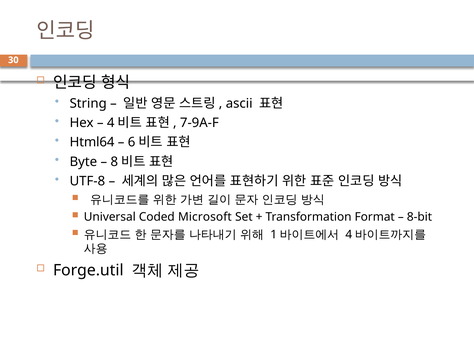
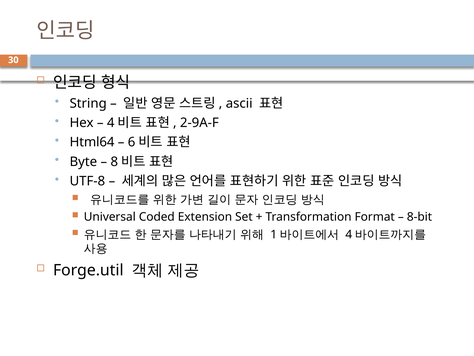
7-9A-F: 7-9A-F -> 2-9A-F
Microsoft: Microsoft -> Extension
